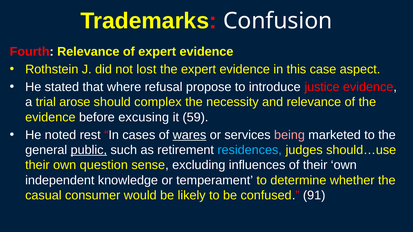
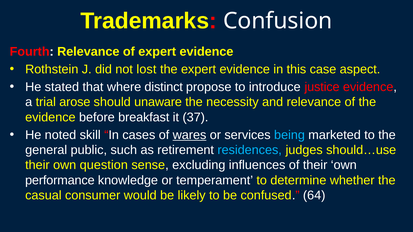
refusal: refusal -> distinct
complex: complex -> unaware
excusing: excusing -> breakfast
59: 59 -> 37
rest: rest -> skill
being colour: pink -> light blue
public underline: present -> none
independent: independent -> performance
91: 91 -> 64
